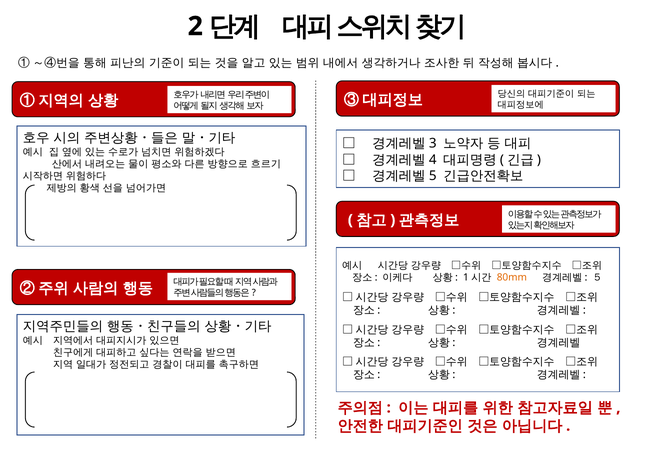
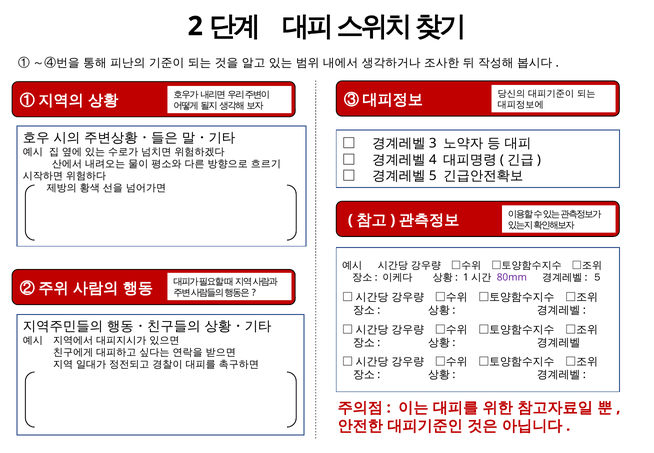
80mm colour: orange -> purple
